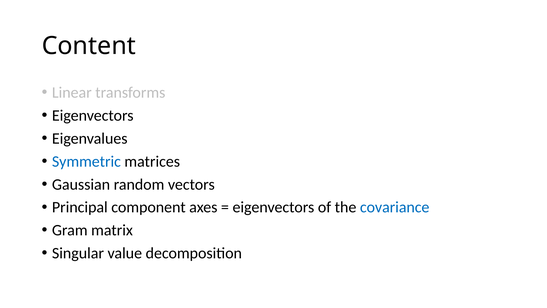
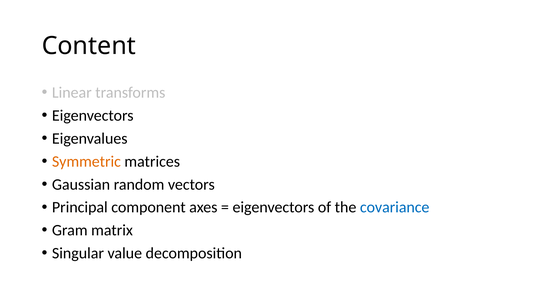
Symmetric colour: blue -> orange
